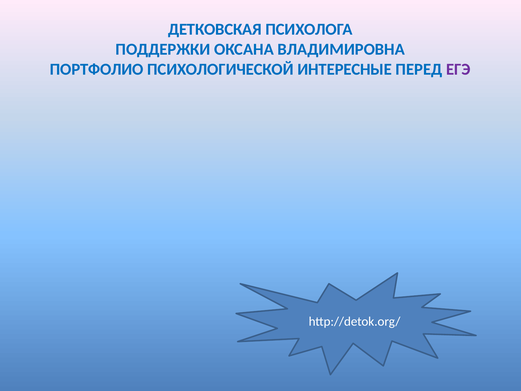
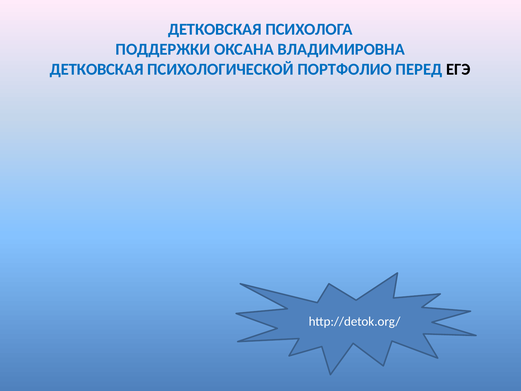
ПОРТФОЛИО at (97, 69): ПОРТФОЛИО -> ДЕТКОВСКАЯ
ИНТЕРЕСНЫЕ: ИНТЕРЕСНЫЕ -> ПОРТФОЛИО
ЕГЭ colour: purple -> black
